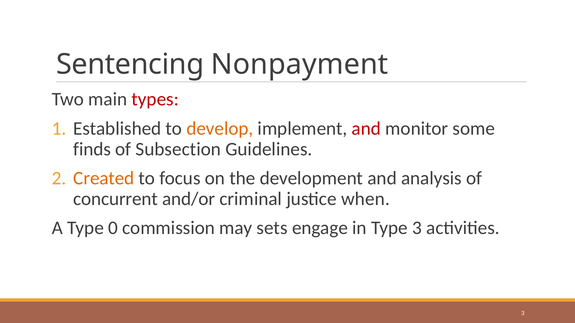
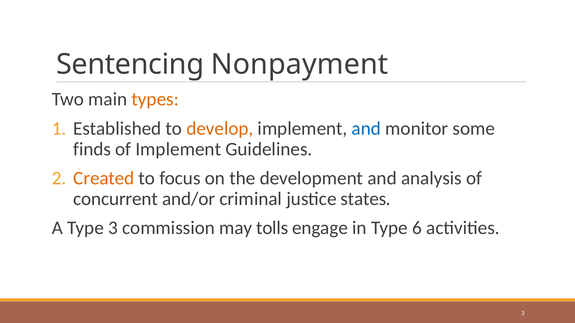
types colour: red -> orange
and at (366, 129) colour: red -> blue
of Subsection: Subsection -> Implement
when: when -> states
Type 0: 0 -> 3
sets: sets -> tolls
Type 3: 3 -> 6
